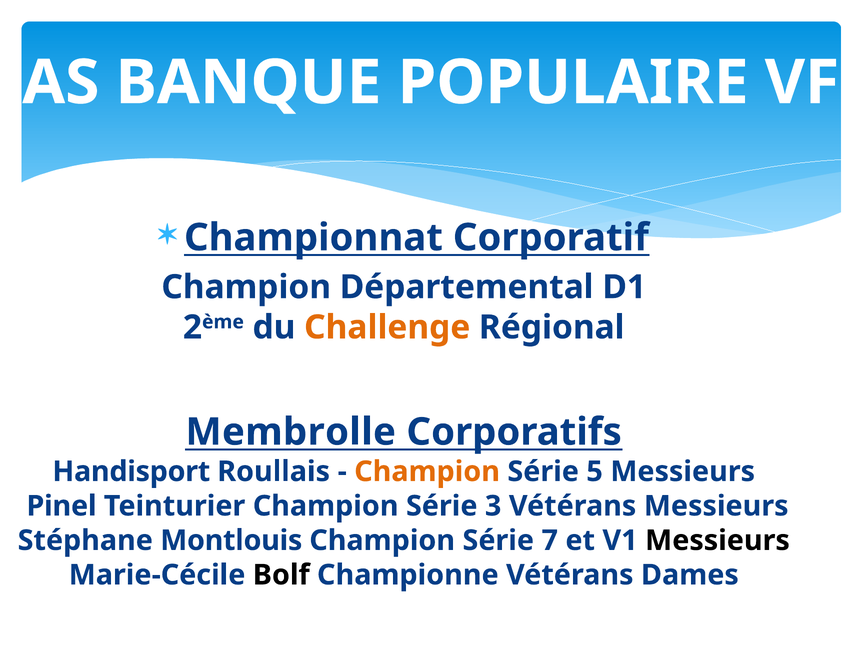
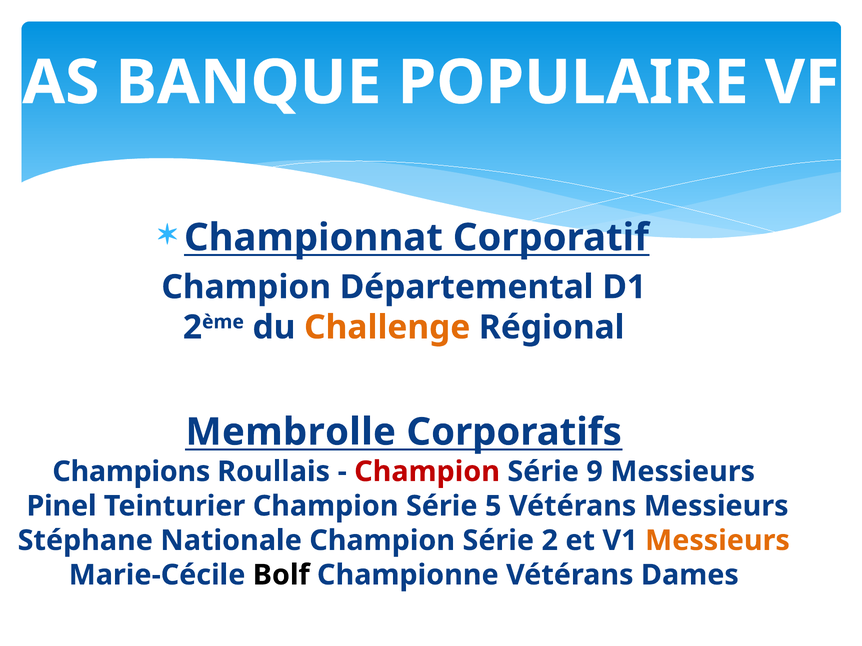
Handisport: Handisport -> Champions
Champion at (427, 472) colour: orange -> red
5: 5 -> 9
3: 3 -> 5
Montlouis: Montlouis -> Nationale
Série 7: 7 -> 2
Messieurs at (717, 541) colour: black -> orange
